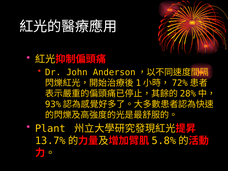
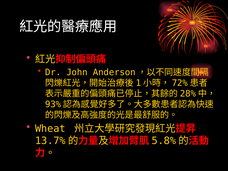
Plant: Plant -> Wheat
